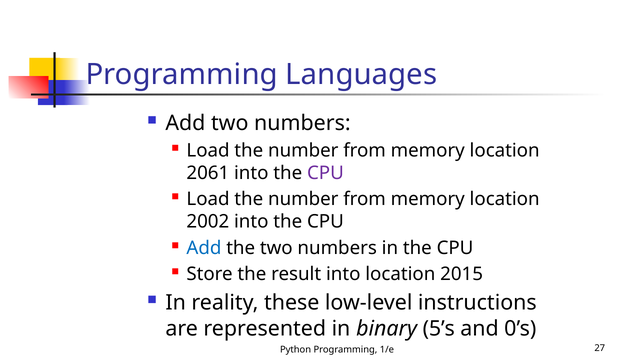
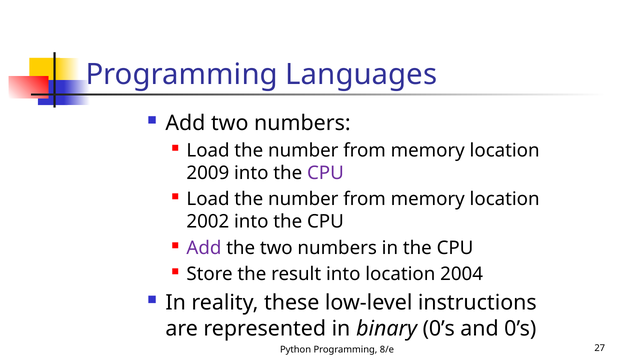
2061: 2061 -> 2009
Add at (204, 248) colour: blue -> purple
2015: 2015 -> 2004
binary 5’s: 5’s -> 0’s
1/e: 1/e -> 8/e
